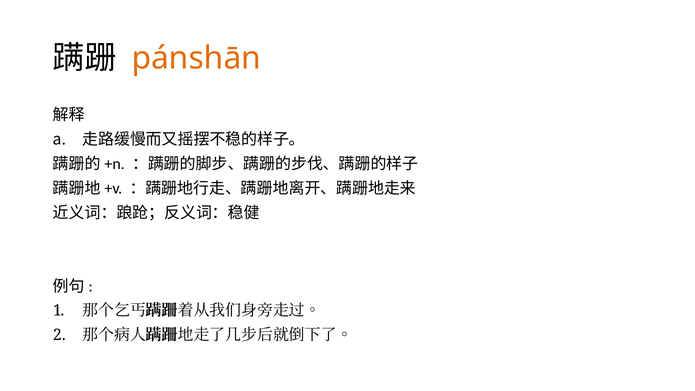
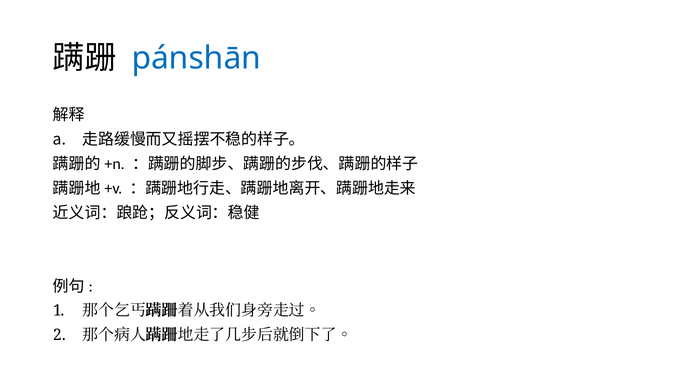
pánshān colour: orange -> blue
